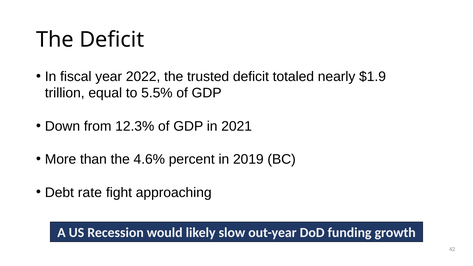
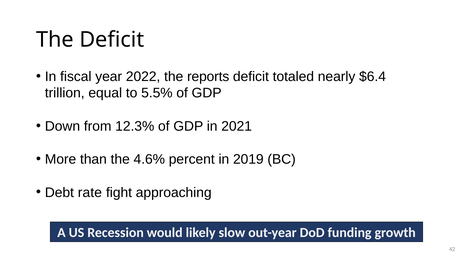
trusted: trusted -> reports
$1.9: $1.9 -> $6.4
